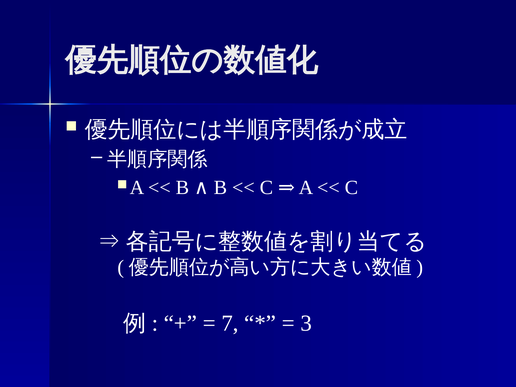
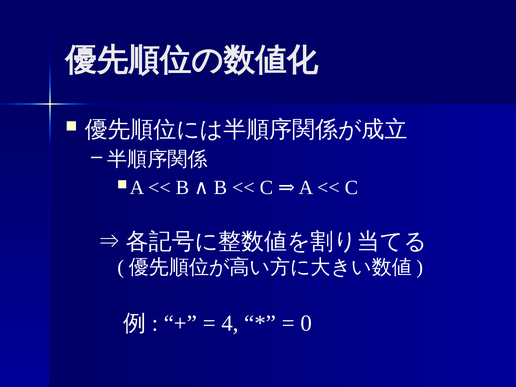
7: 7 -> 4
3: 3 -> 0
